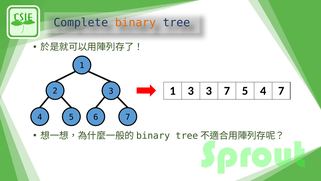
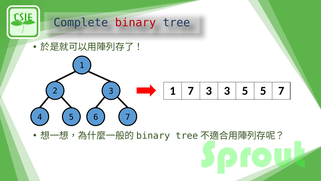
binary colour: orange -> red
1 3: 3 -> 7
3 7: 7 -> 3
5 4: 4 -> 5
